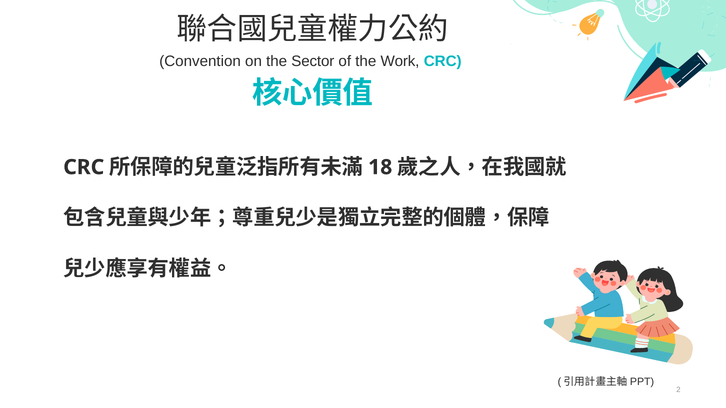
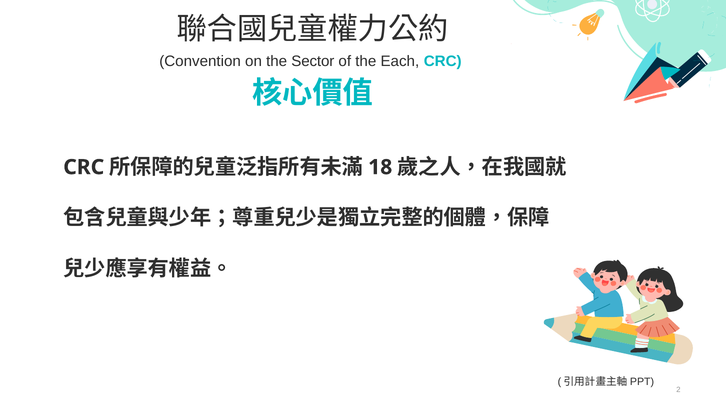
Work: Work -> Each
